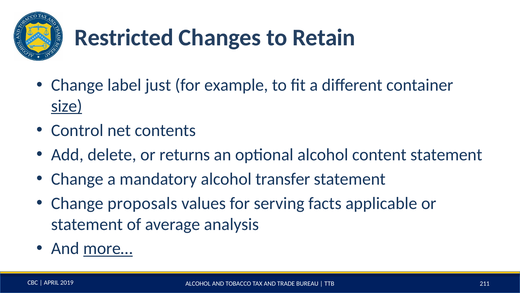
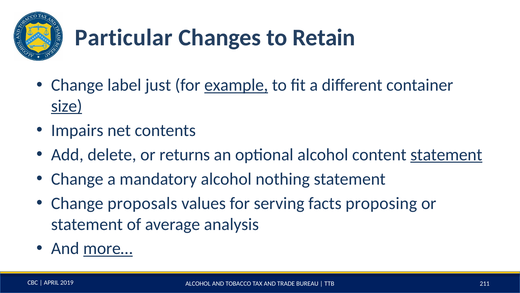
Restricted: Restricted -> Particular
example underline: none -> present
Control: Control -> Impairs
statement at (446, 154) underline: none -> present
transfer: transfer -> nothing
applicable: applicable -> proposing
